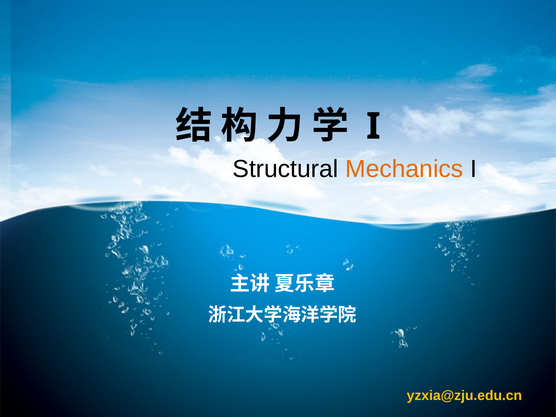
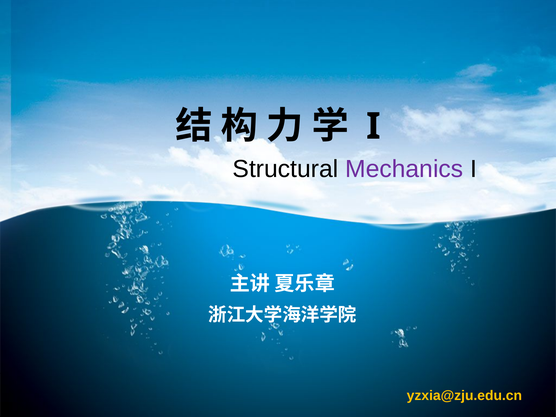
Mechanics colour: orange -> purple
